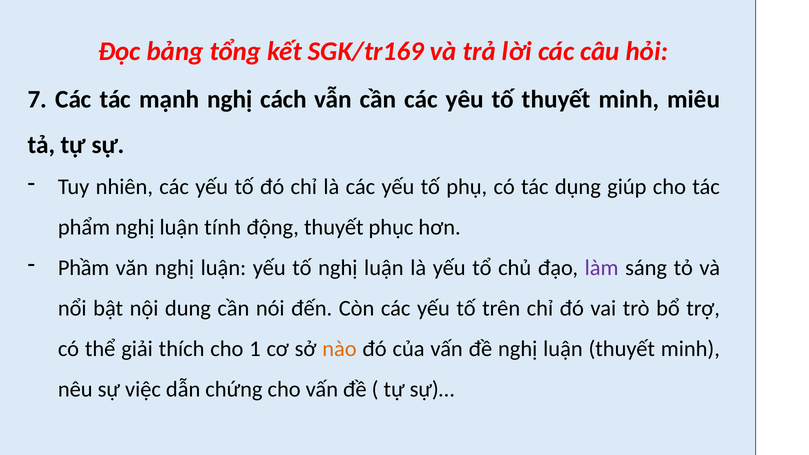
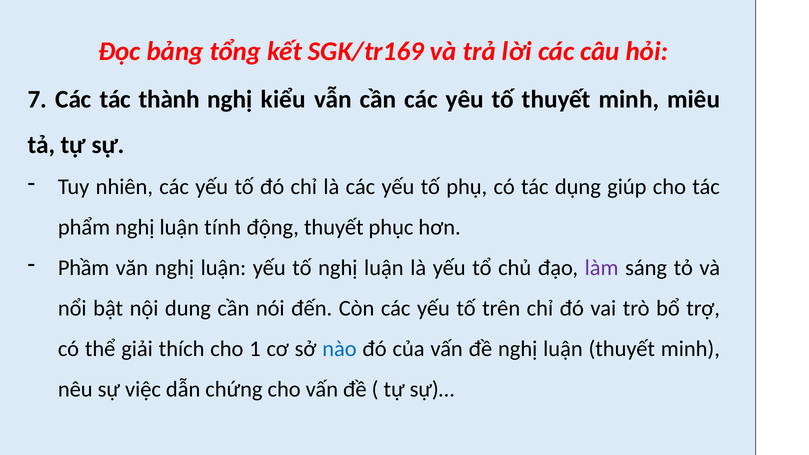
mạnh: mạnh -> thành
cách: cách -> kiểu
nào colour: orange -> blue
